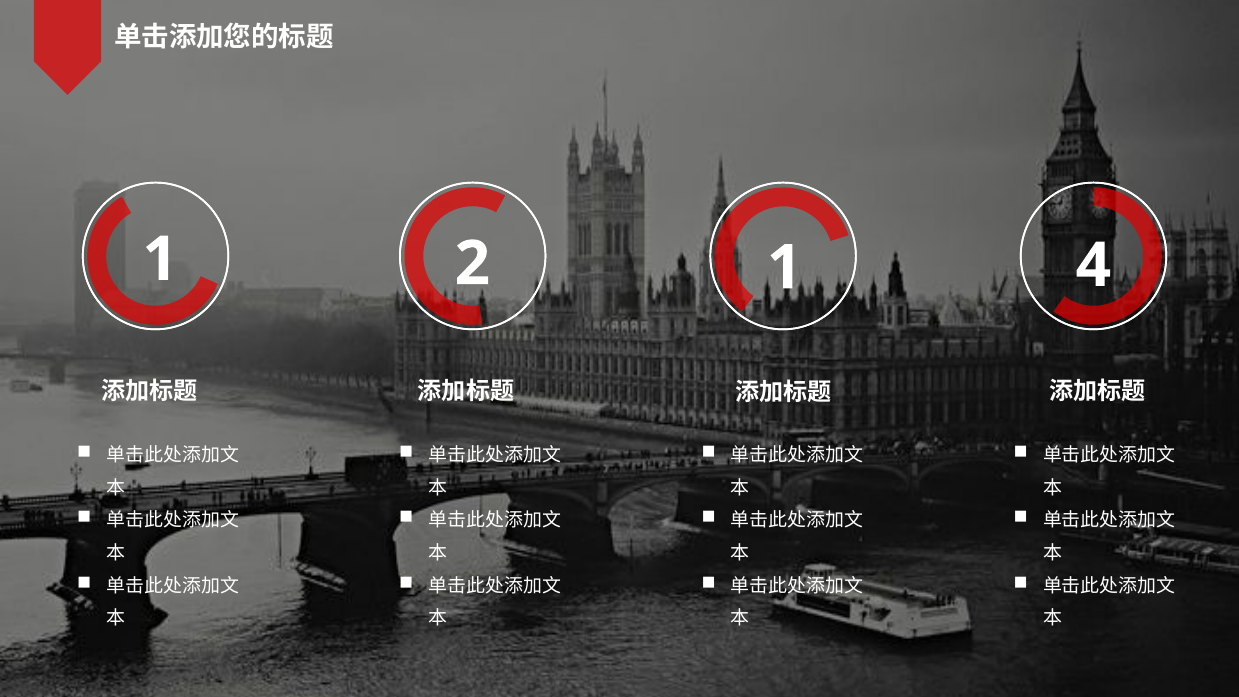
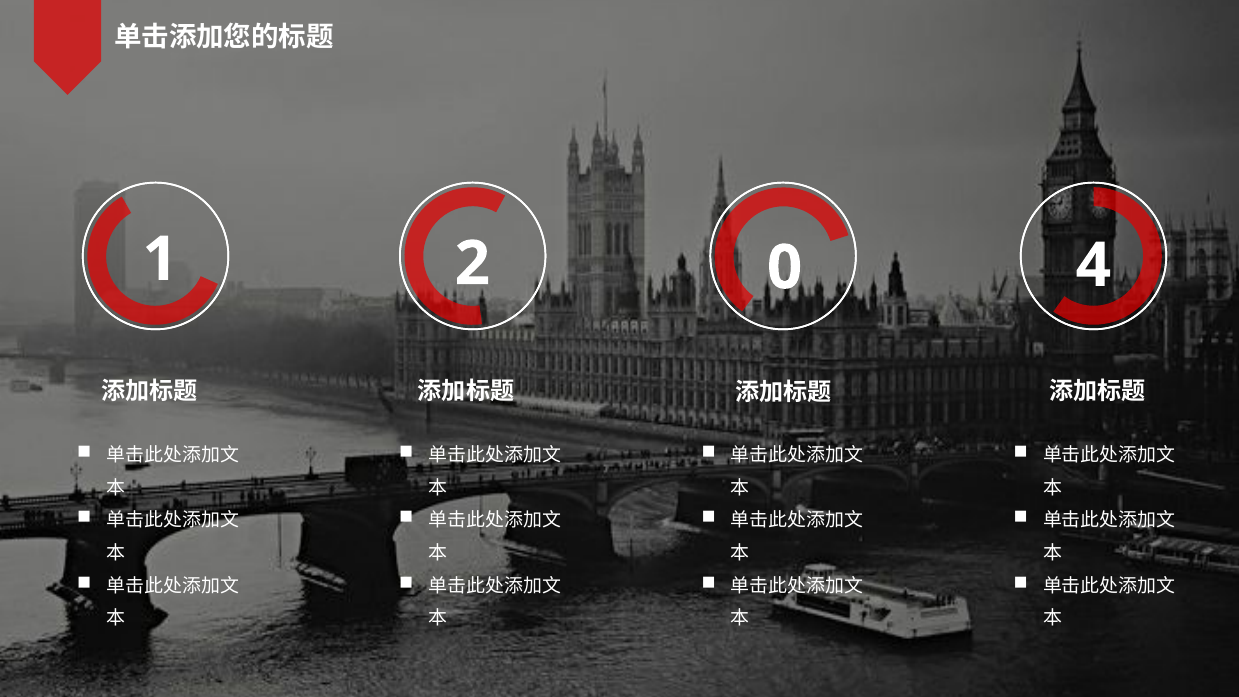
2 1: 1 -> 0
